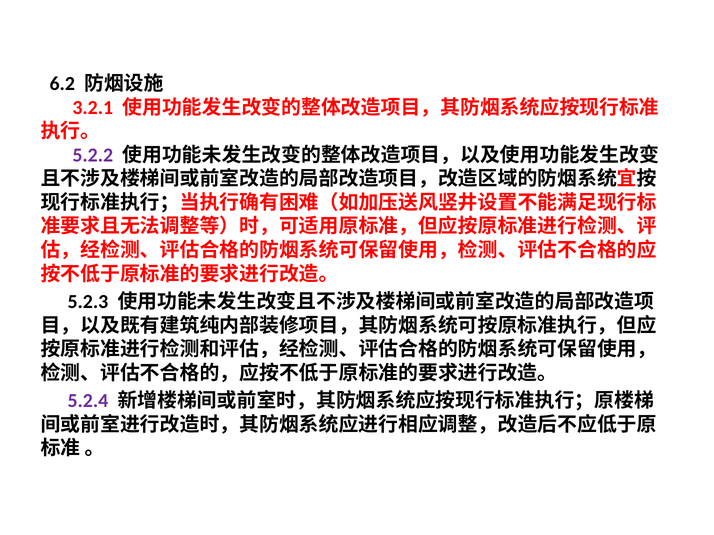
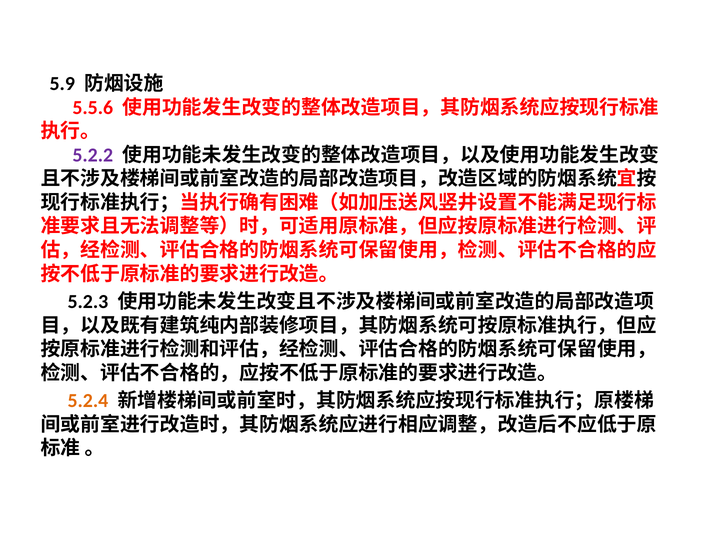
6.2: 6.2 -> 5.9
3.2.1: 3.2.1 -> 5.5.6
5.2.4 colour: purple -> orange
